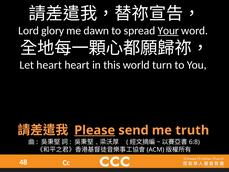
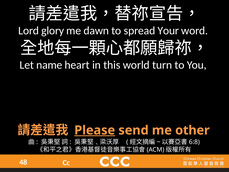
Your underline: present -> none
Let heart: heart -> name
truth: truth -> other
